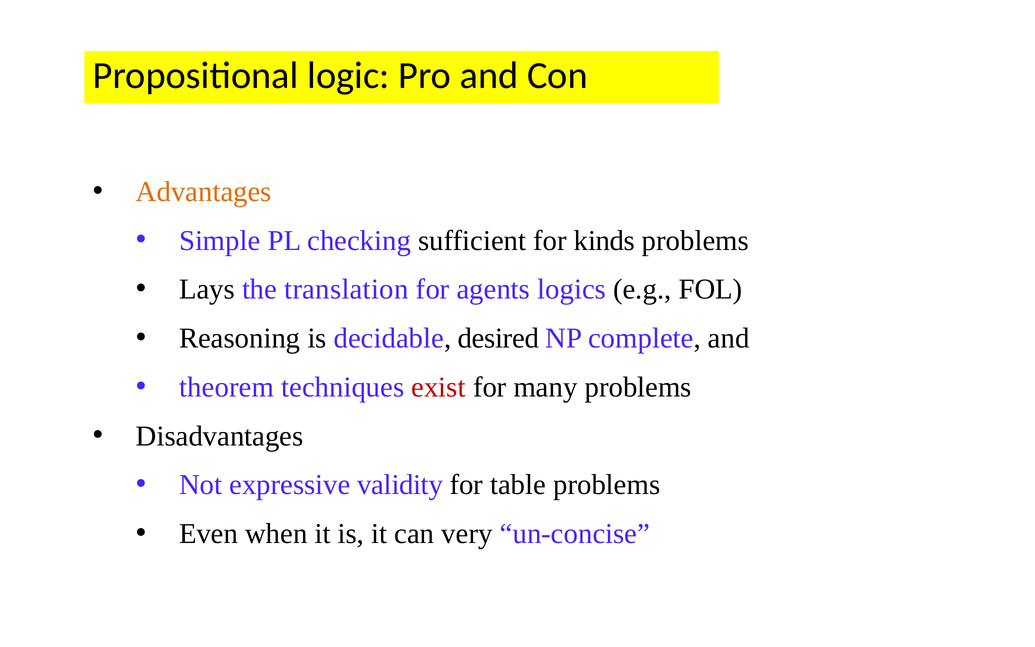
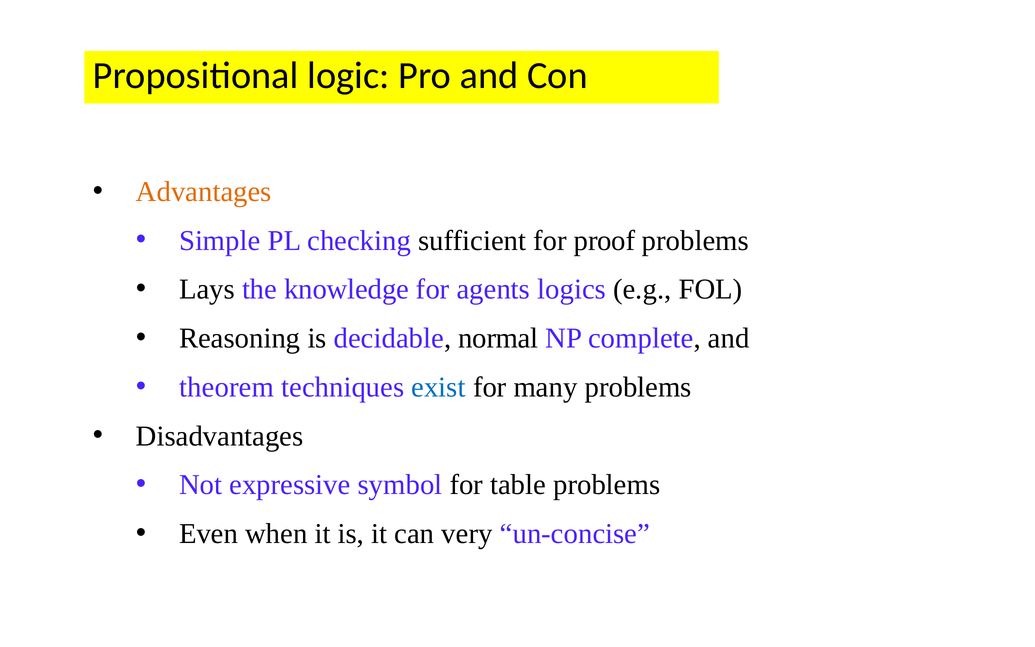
kinds: kinds -> proof
translation: translation -> knowledge
desired: desired -> normal
exist colour: red -> blue
validity: validity -> symbol
